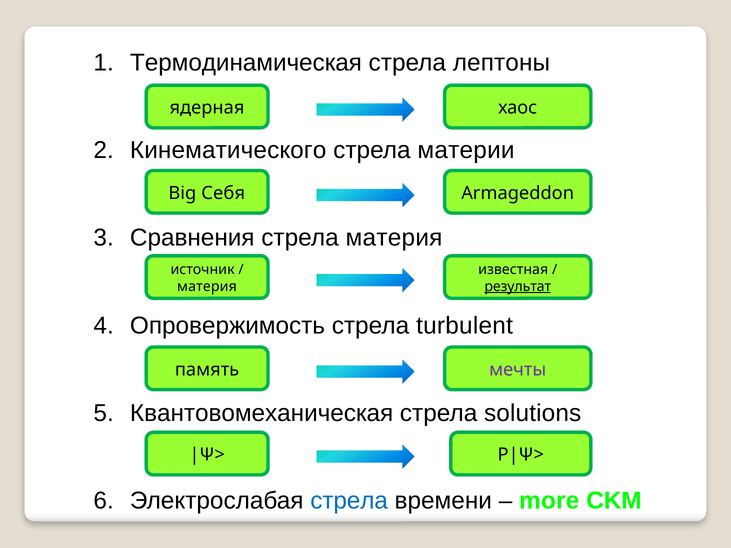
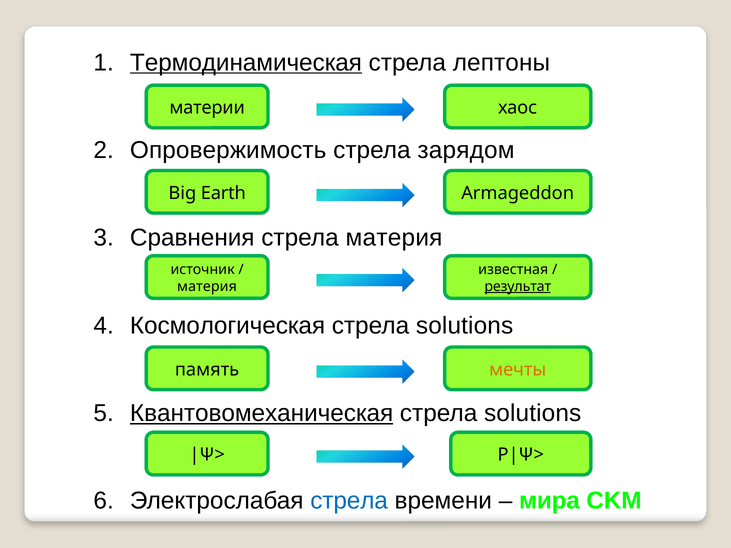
Термодинамическая underline: none -> present
ядерная: ядерная -> материи
Кинематического: Кинематического -> Опровержимость
материи: материи -> зарядом
Себя: Себя -> Earth
Опровержимость: Опровержимость -> Космологическая
turbulent at (465, 326): turbulent -> solutions
мечты colour: purple -> orange
Квантовомеханическая underline: none -> present
more: more -> мира
